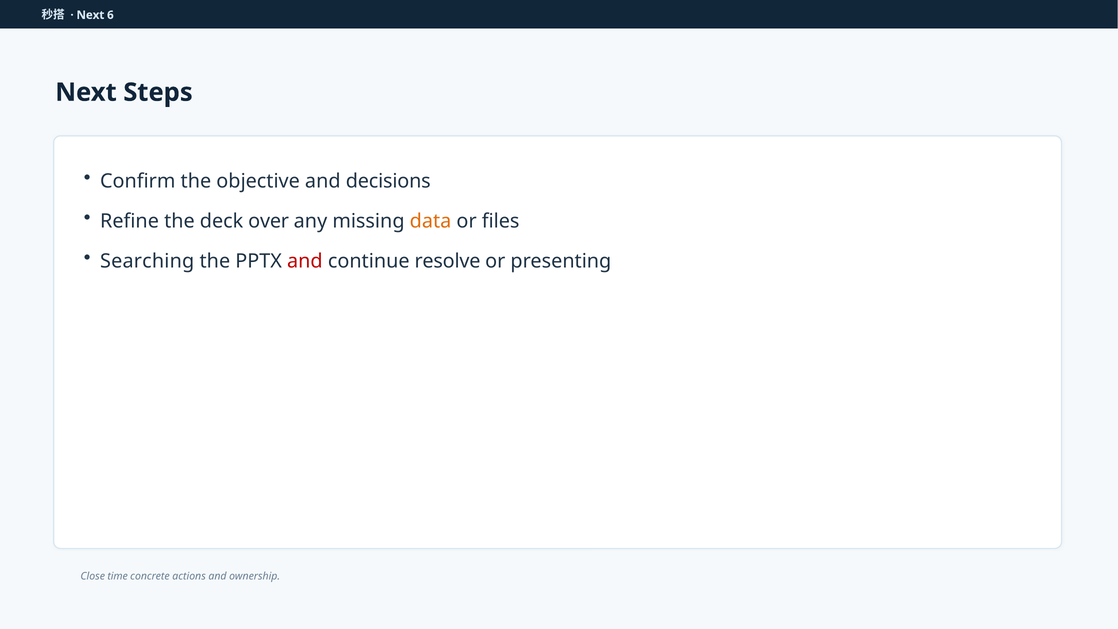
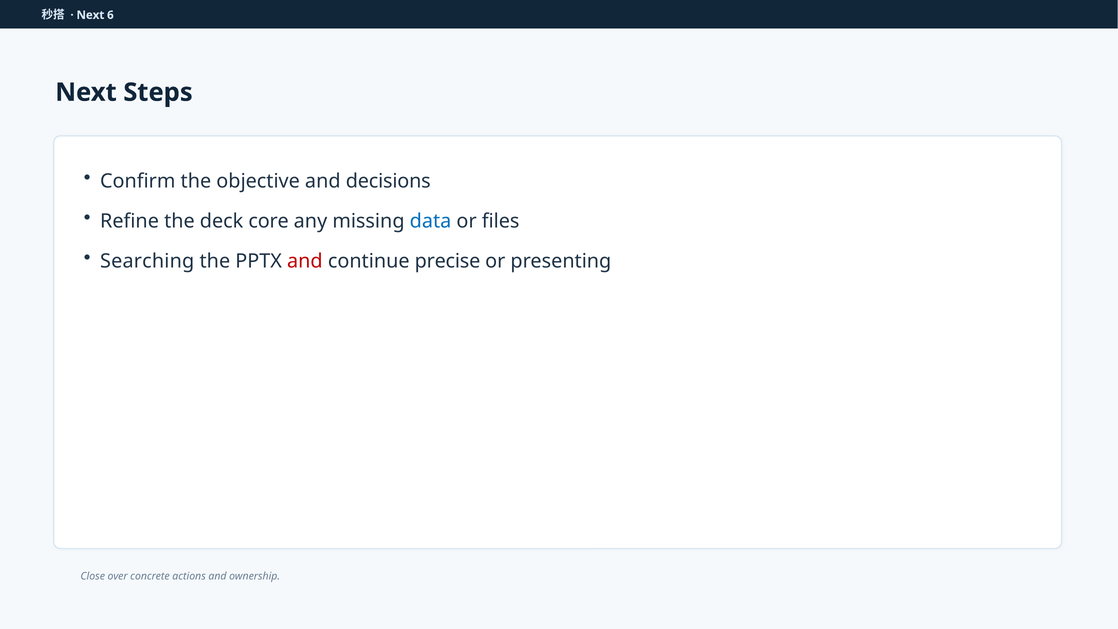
over: over -> core
data colour: orange -> blue
resolve: resolve -> precise
time: time -> over
